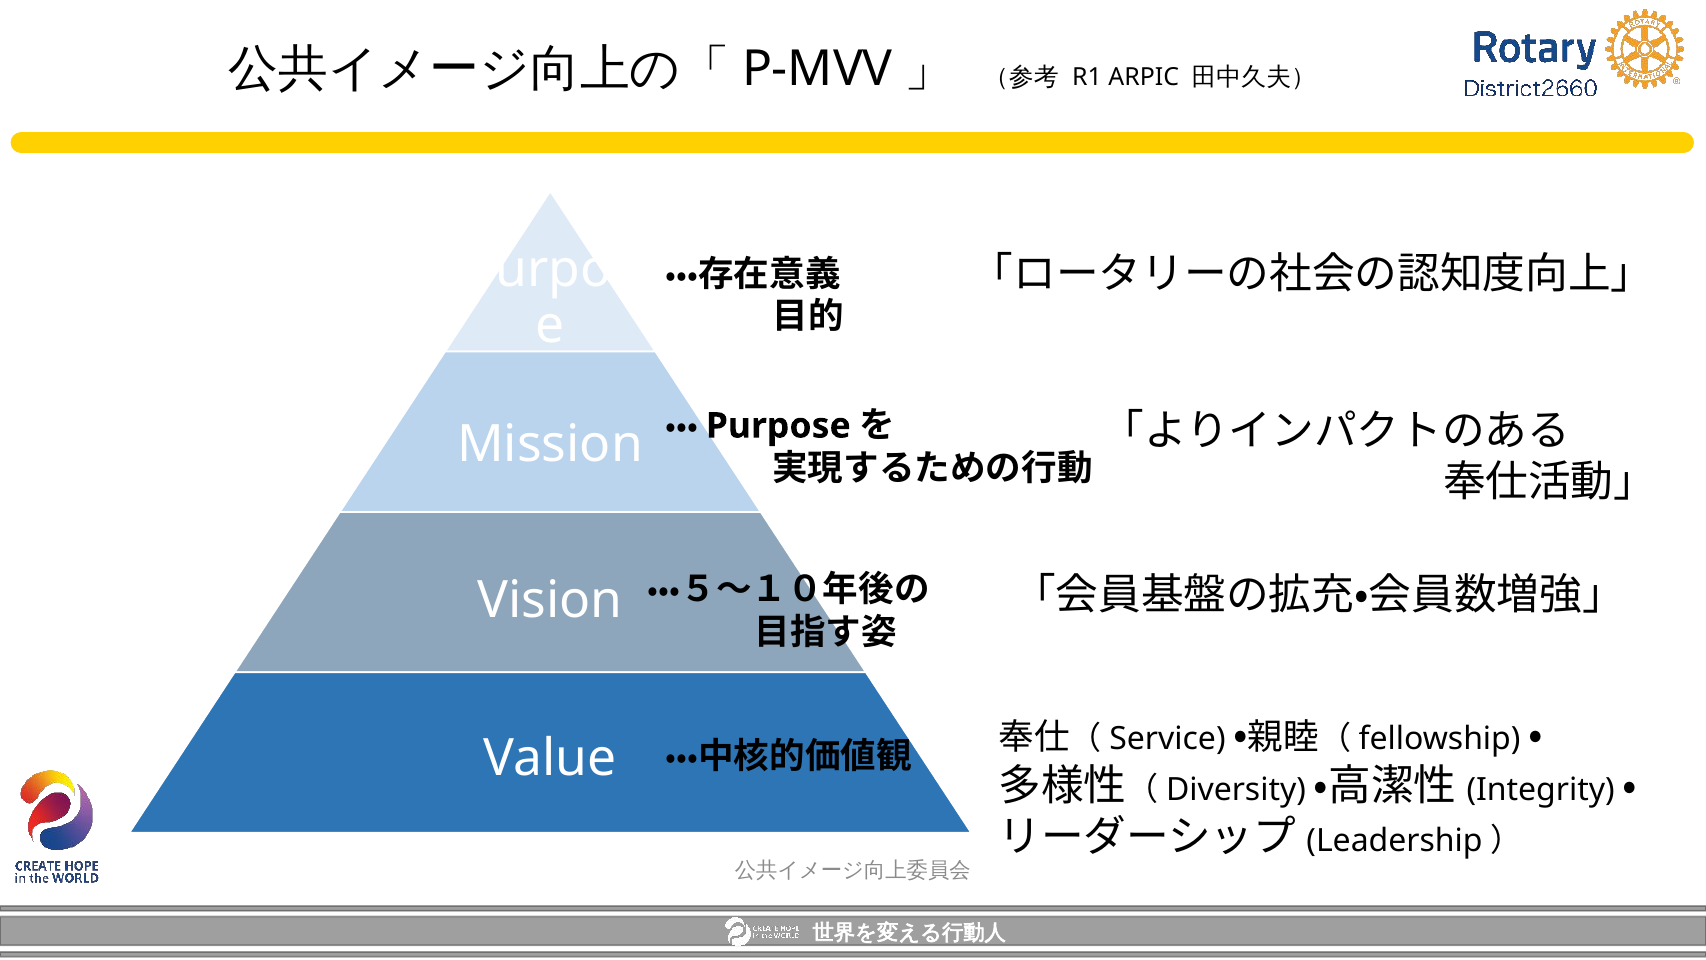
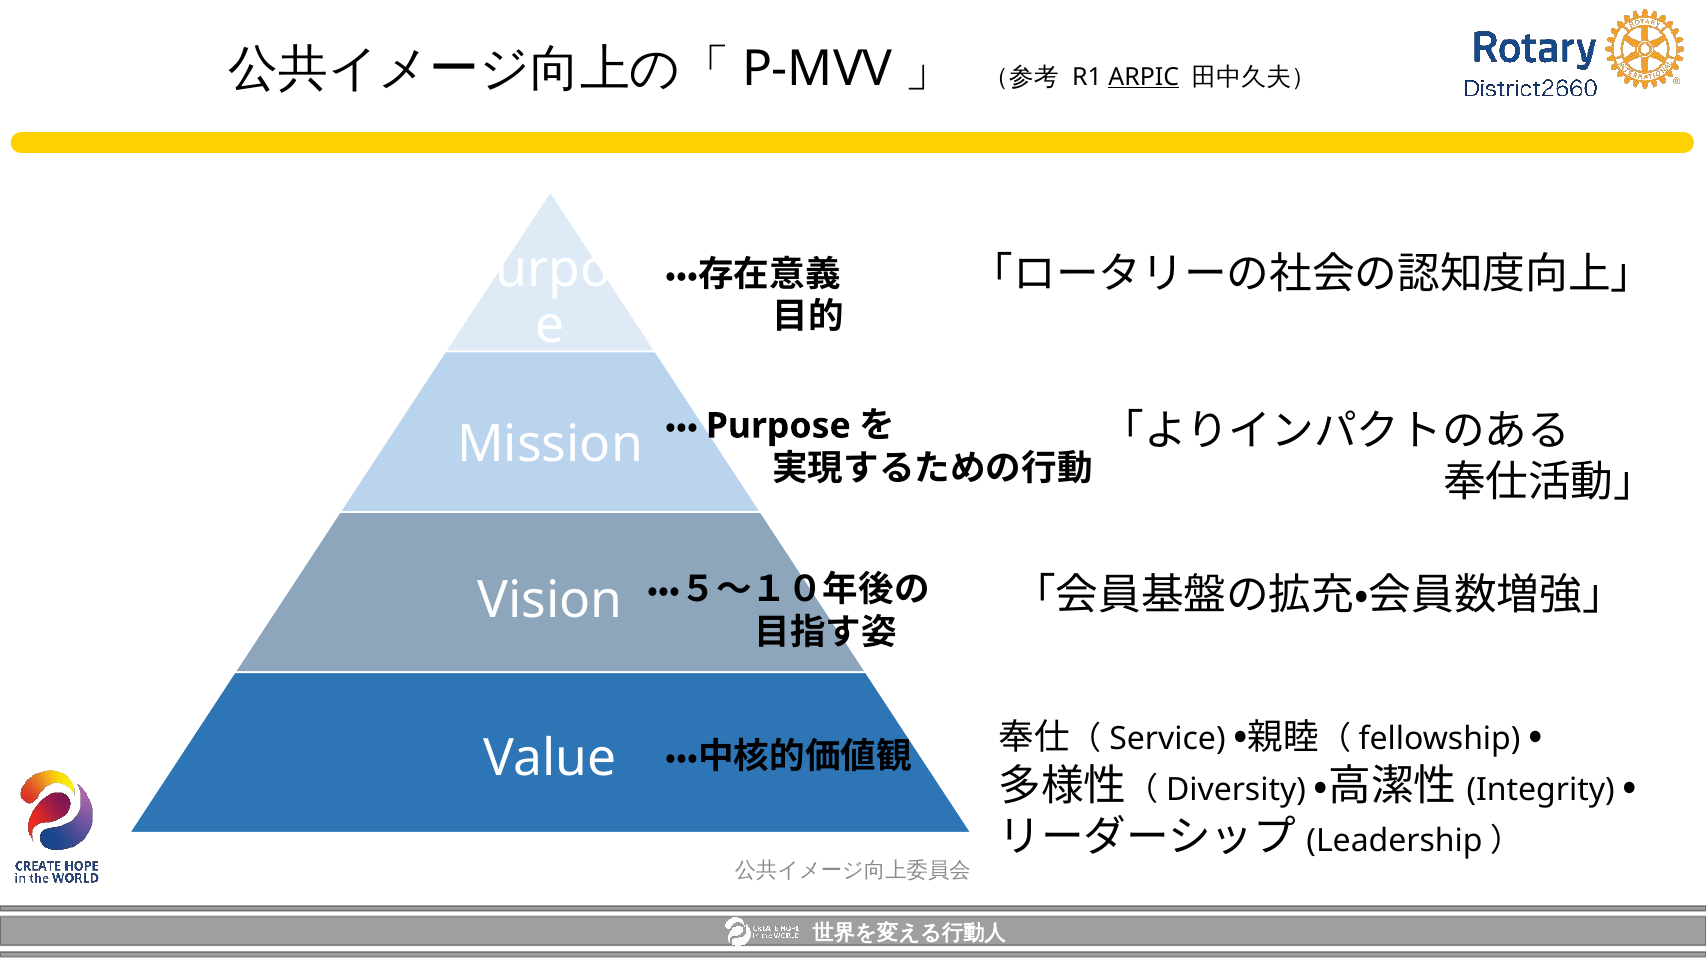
ARPIC underline: none -> present
